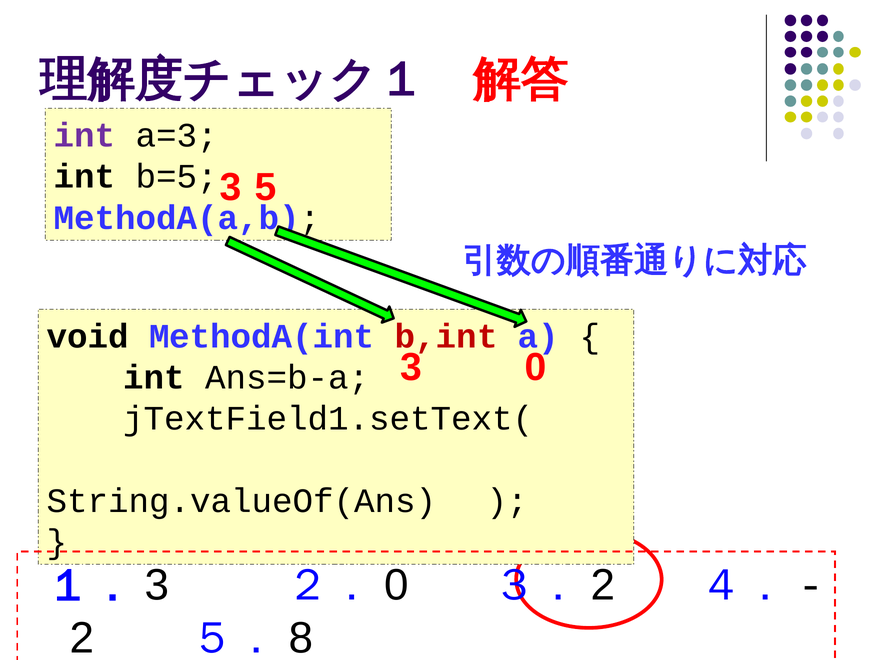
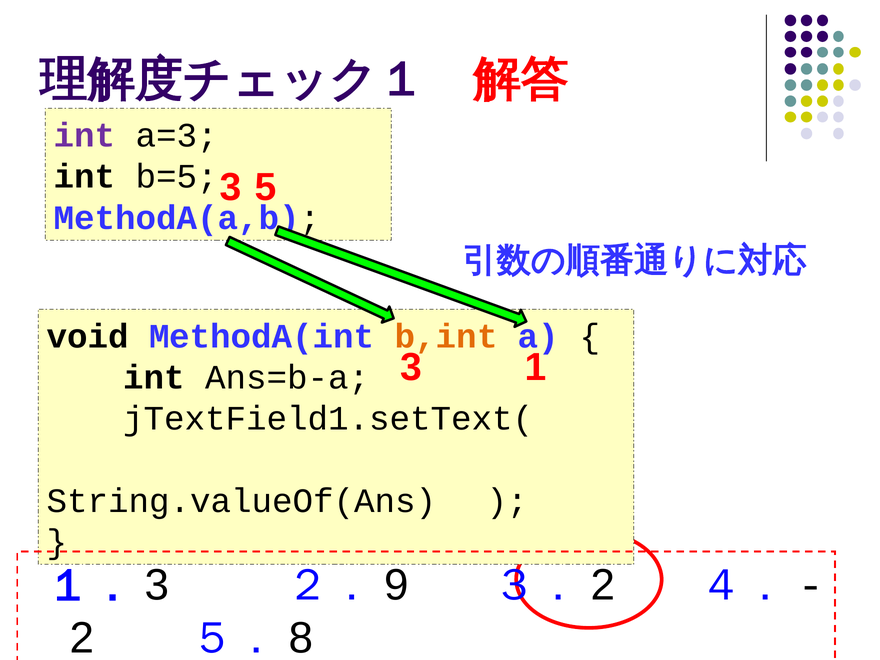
b,int colour: red -> orange
3 0: 0 -> 1
0 at (397, 585): 0 -> 9
